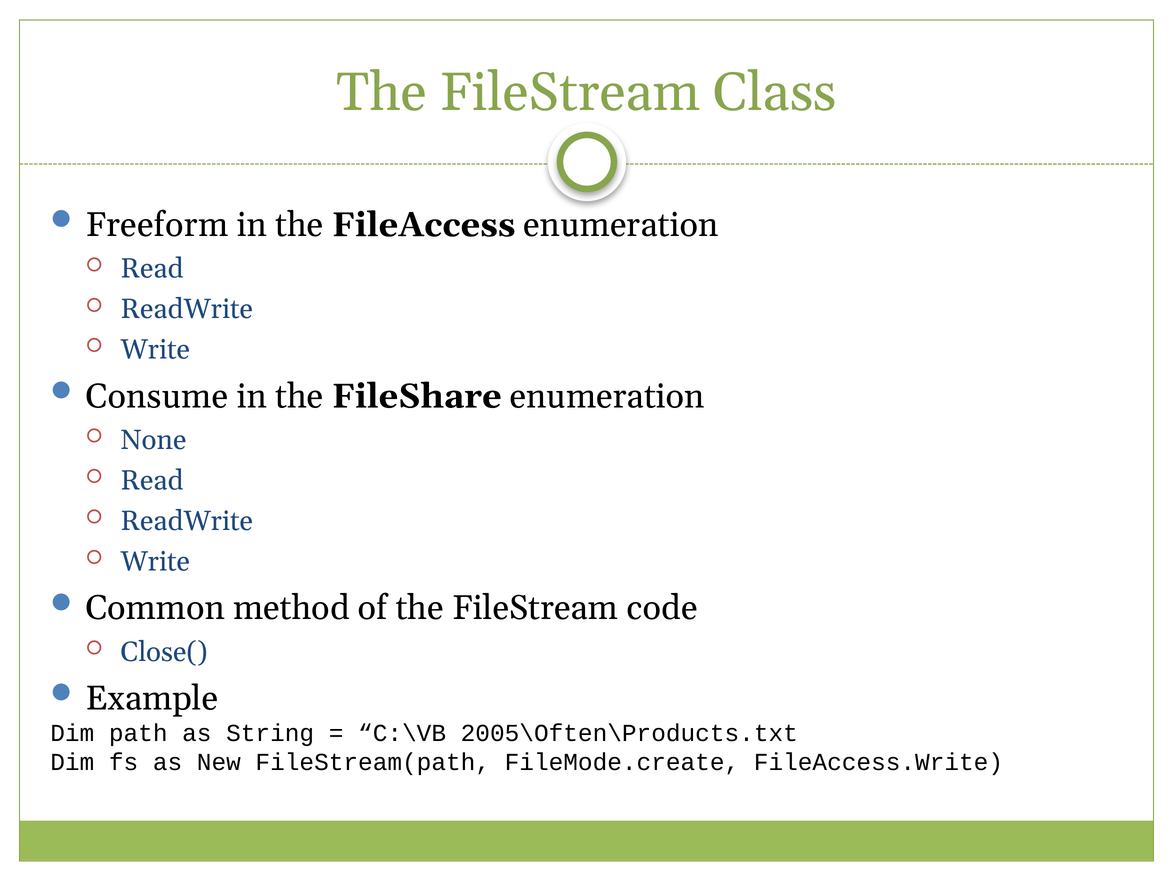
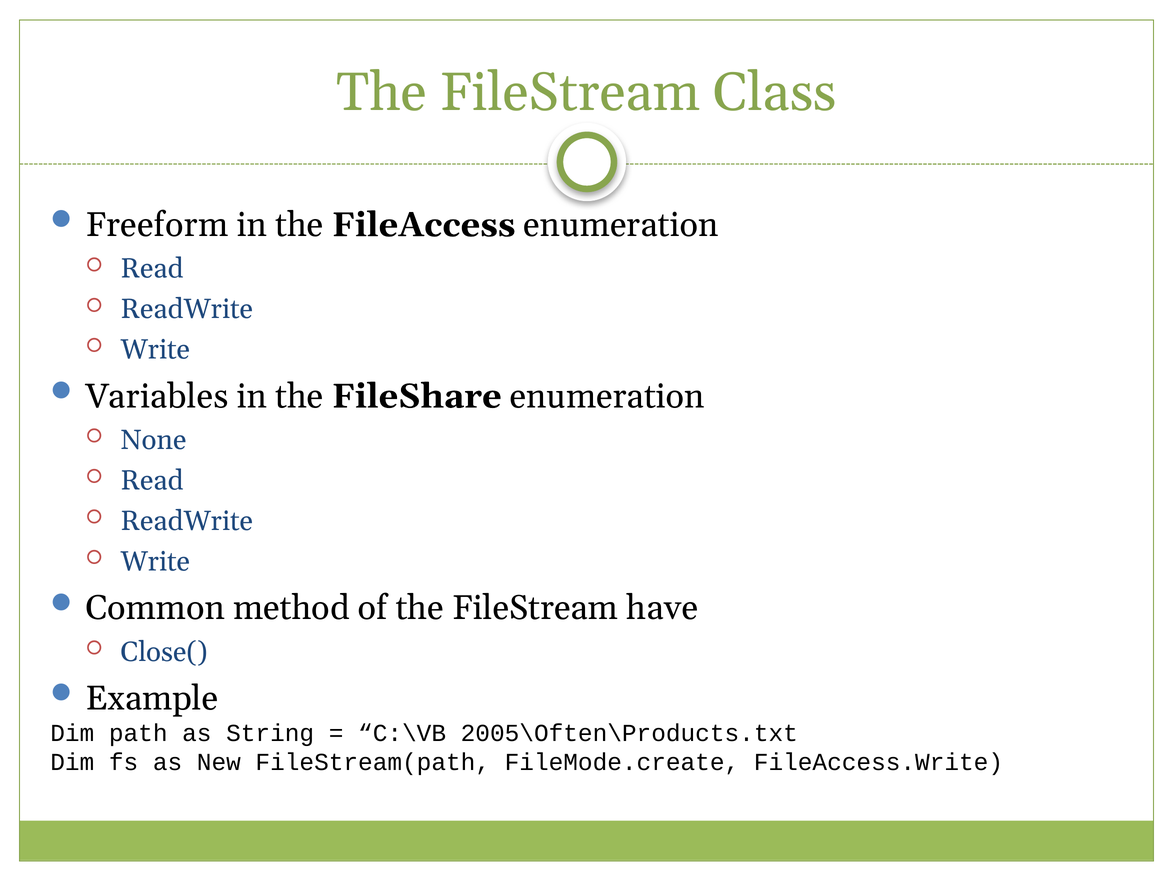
Consume: Consume -> Variables
code: code -> have
